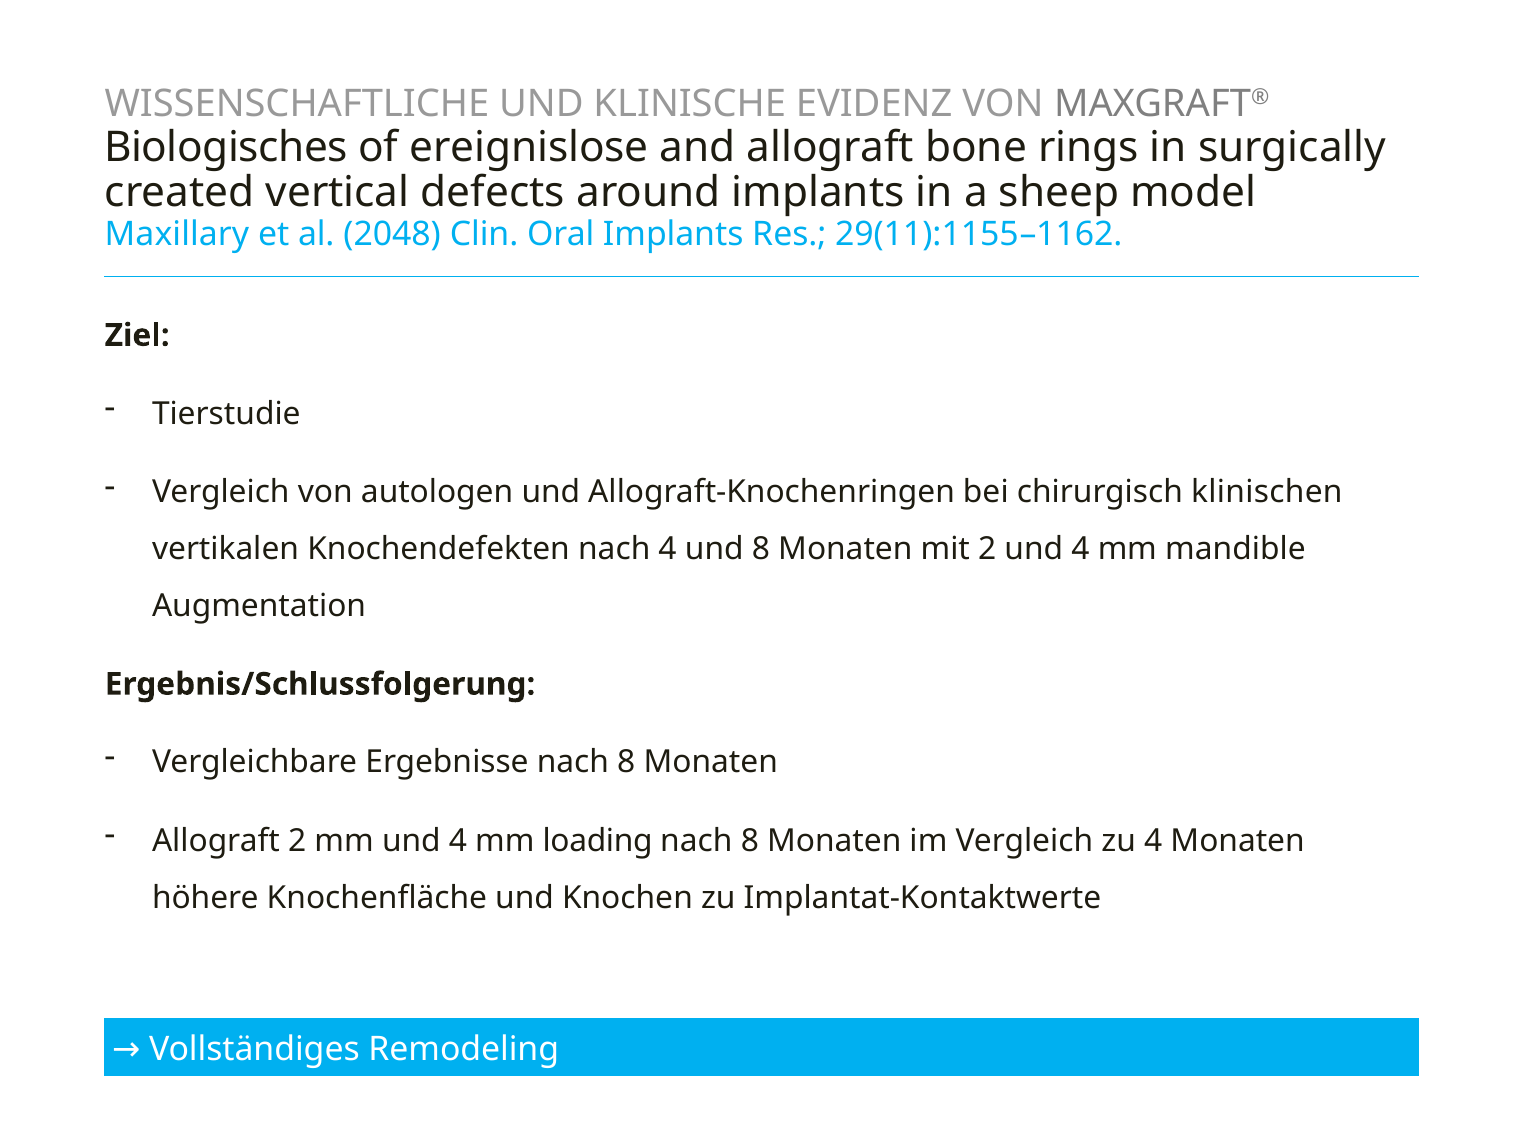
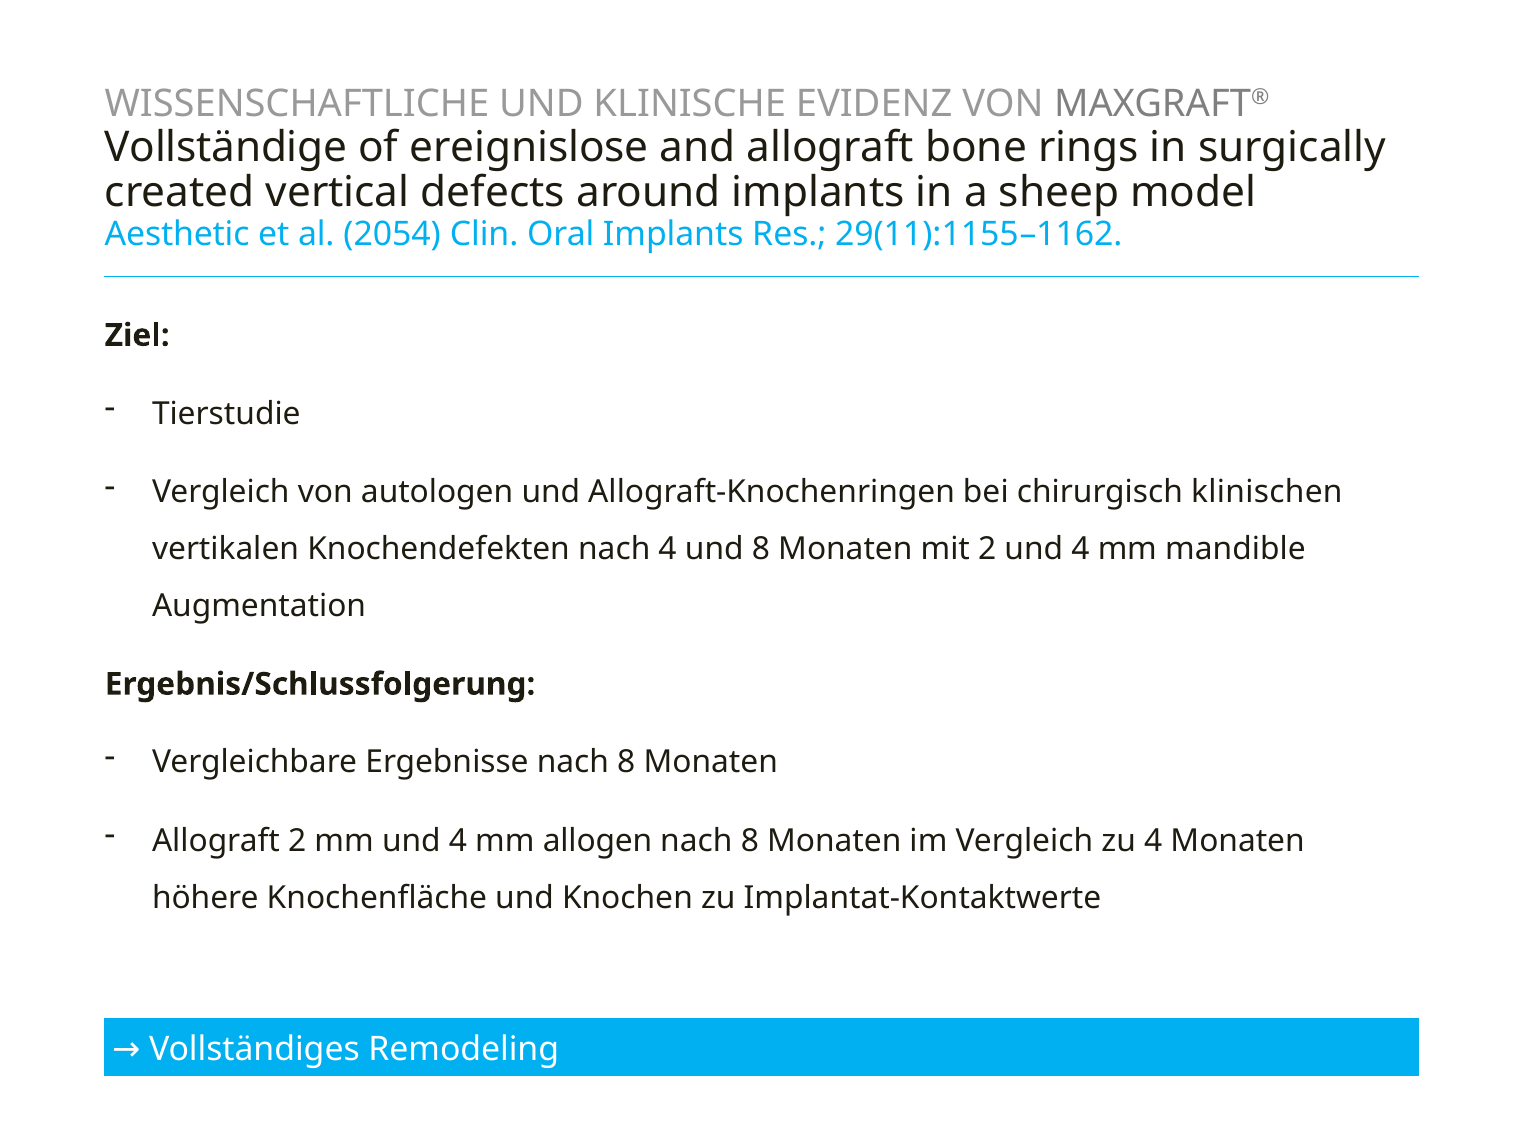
Biologisches: Biologisches -> Vollständige
Maxillary: Maxillary -> Aesthetic
2048: 2048 -> 2054
loading: loading -> allogen
